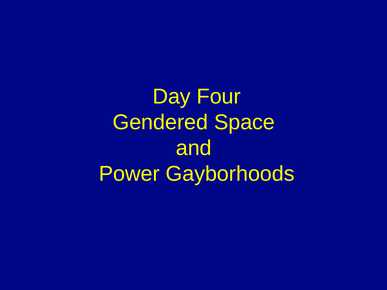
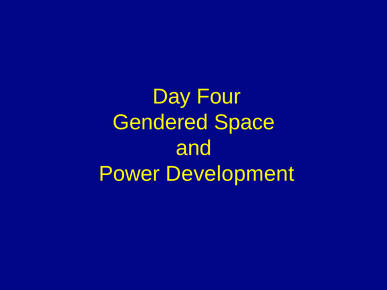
Gayborhoods: Gayborhoods -> Development
